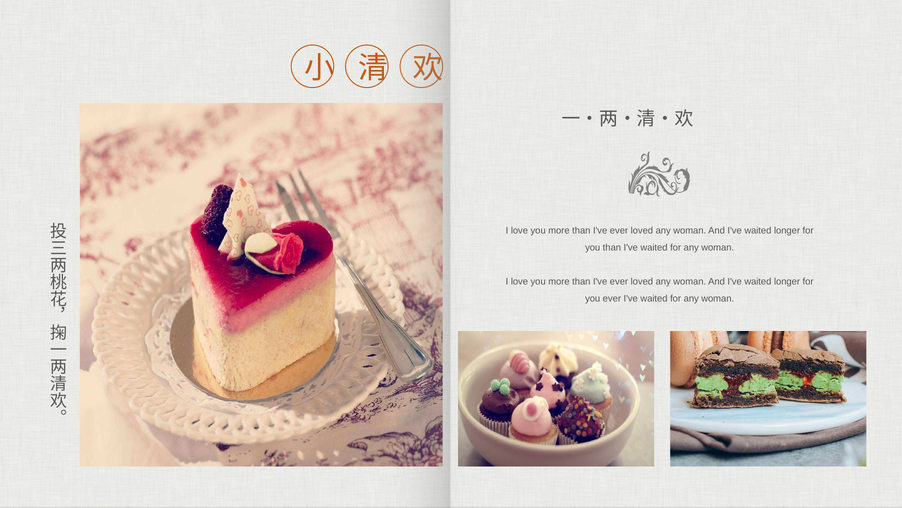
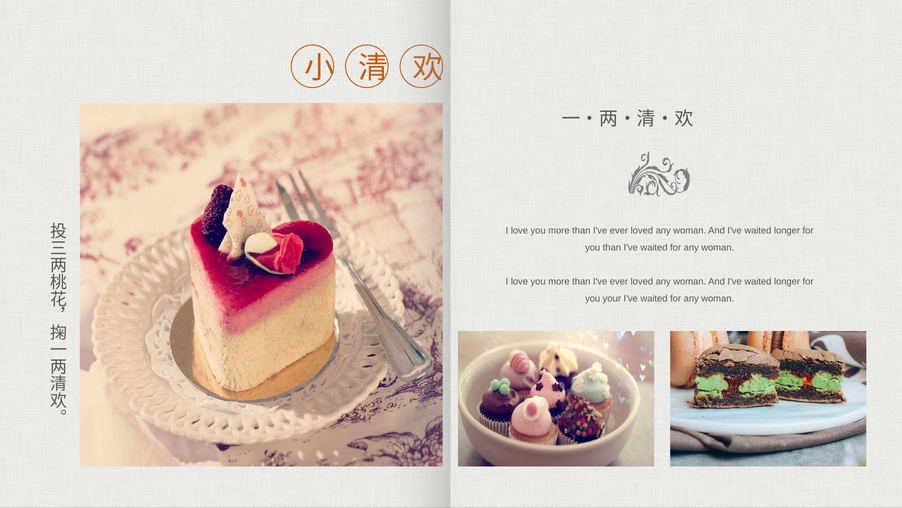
you ever: ever -> your
